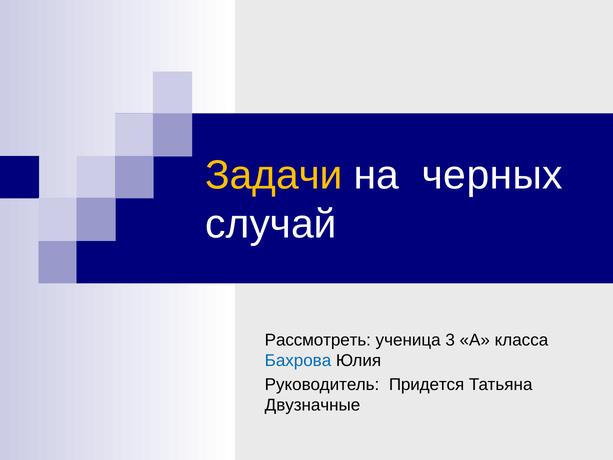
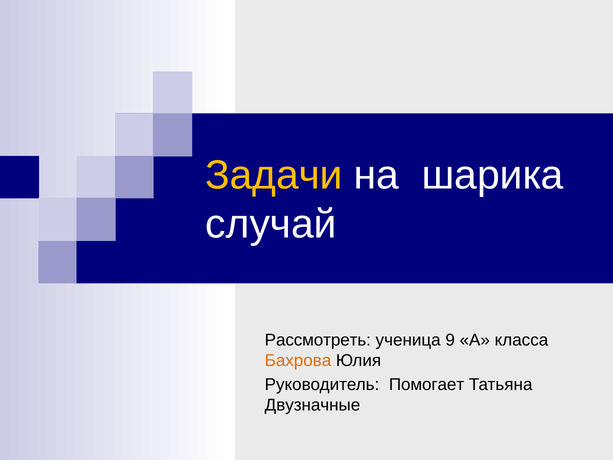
черных: черных -> шарика
3: 3 -> 9
Бахрова colour: blue -> orange
Придется: Придется -> Помогает
